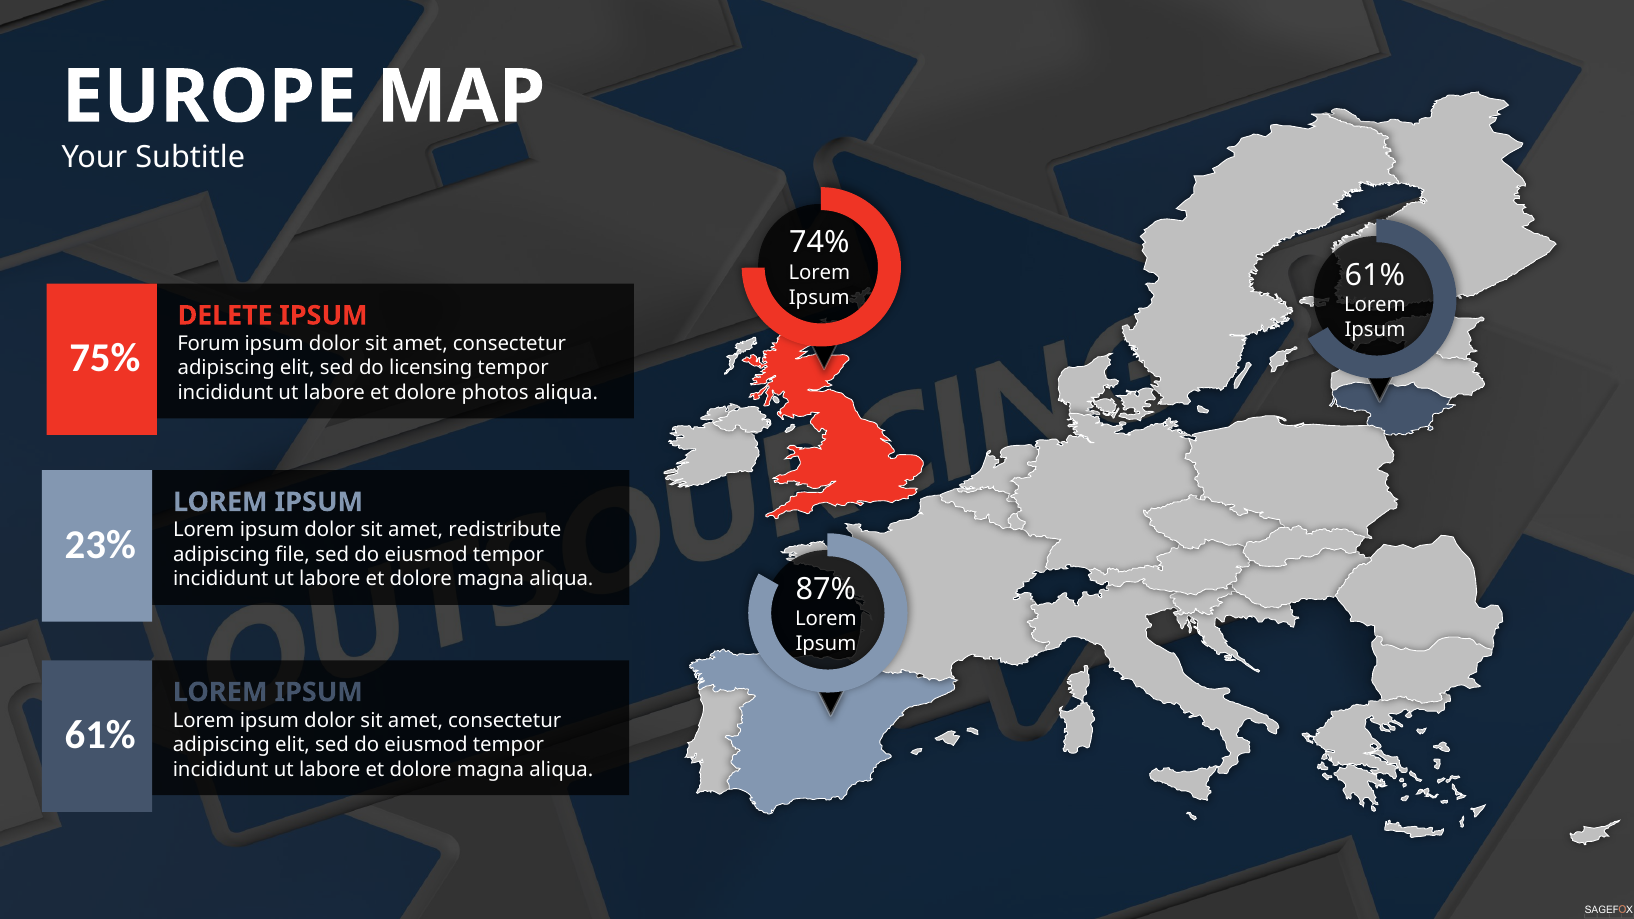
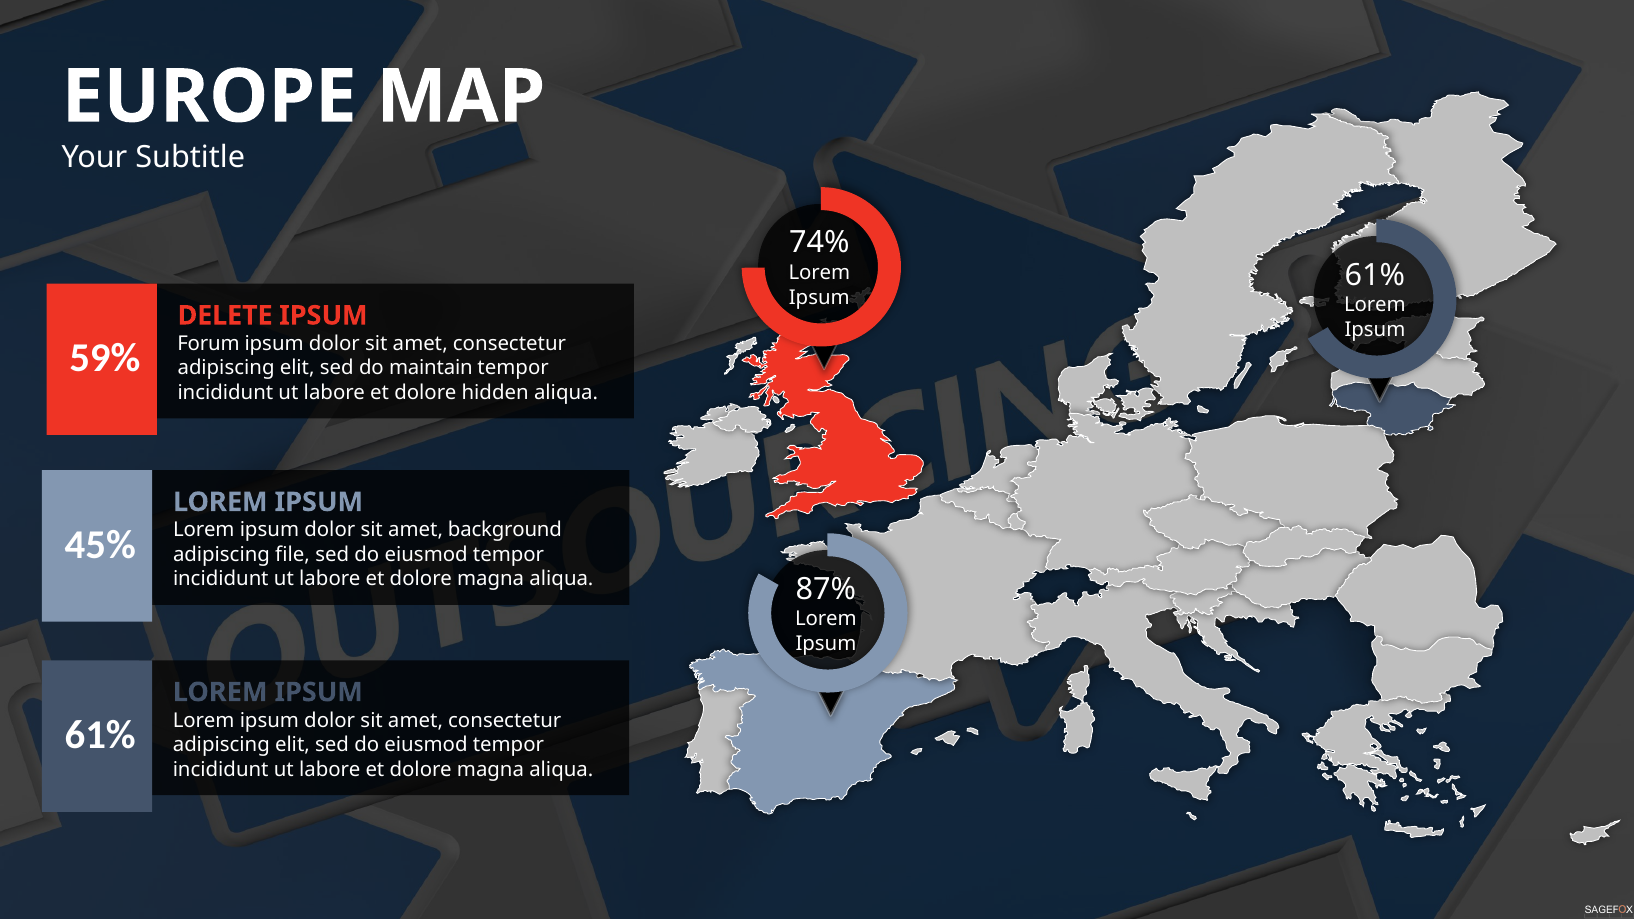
75%: 75% -> 59%
licensing: licensing -> maintain
photos: photos -> hidden
redistribute: redistribute -> background
23%: 23% -> 45%
